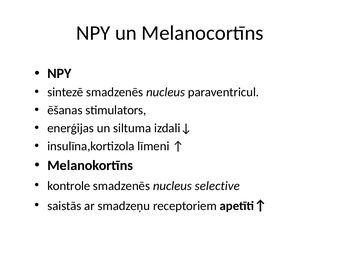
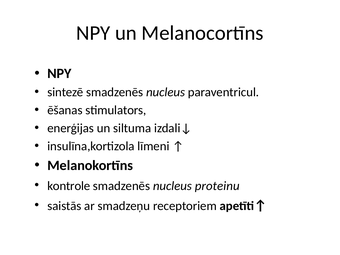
selective: selective -> proteinu
